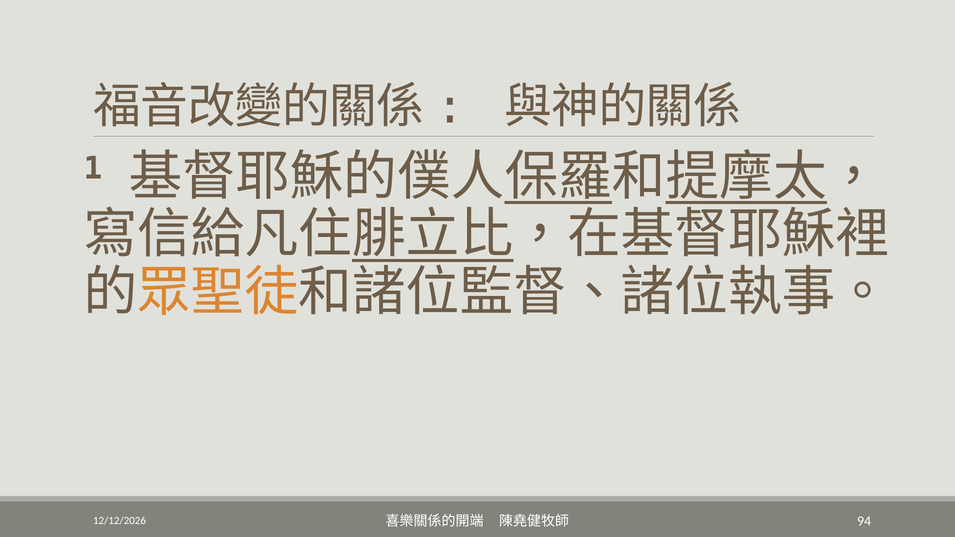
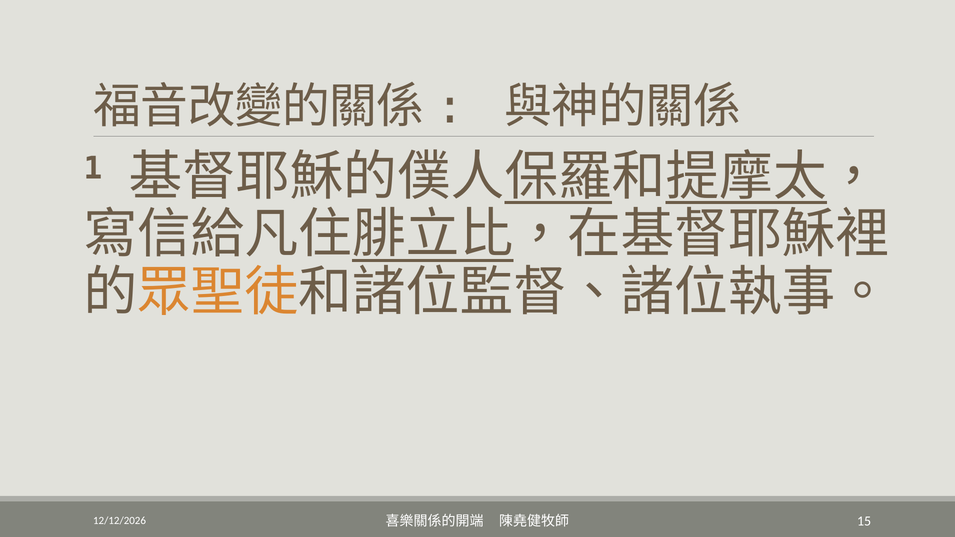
94: 94 -> 15
